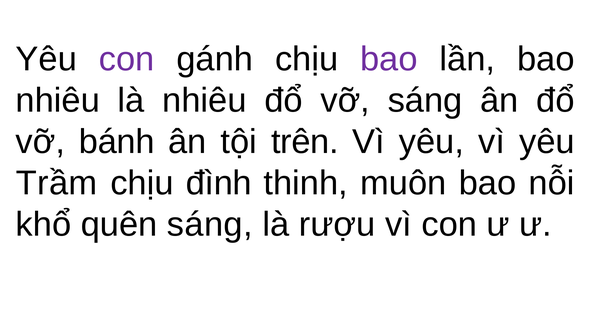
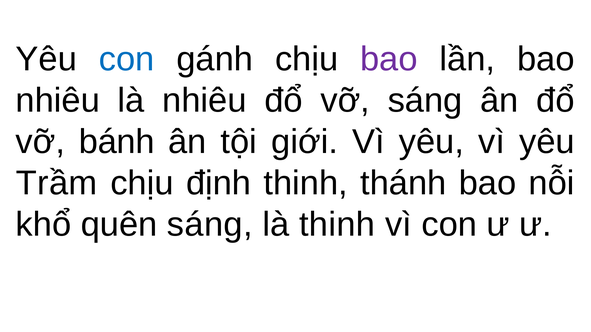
con at (127, 59) colour: purple -> blue
trên: trên -> giới
đình: đình -> định
muôn: muôn -> thánh
là rượu: rượu -> thinh
